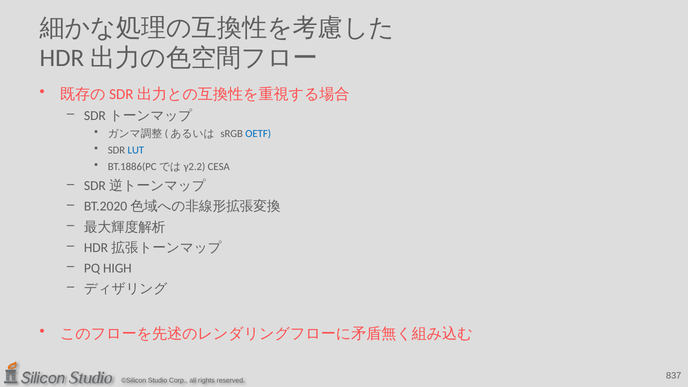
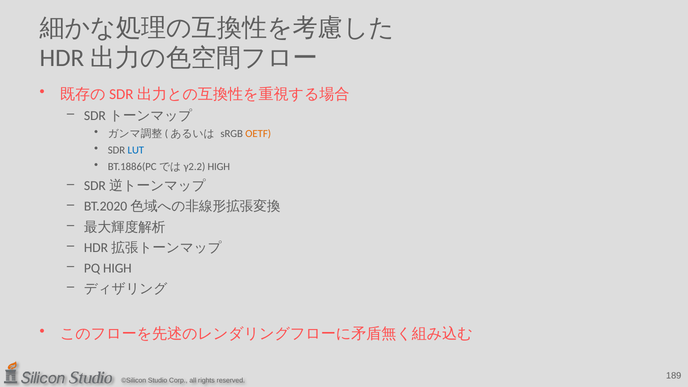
OETF colour: blue -> orange
CESA at (219, 167): CESA -> HIGH
837: 837 -> 189
